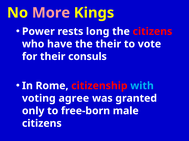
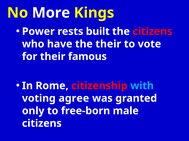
More colour: pink -> white
long: long -> built
consuls: consuls -> famous
